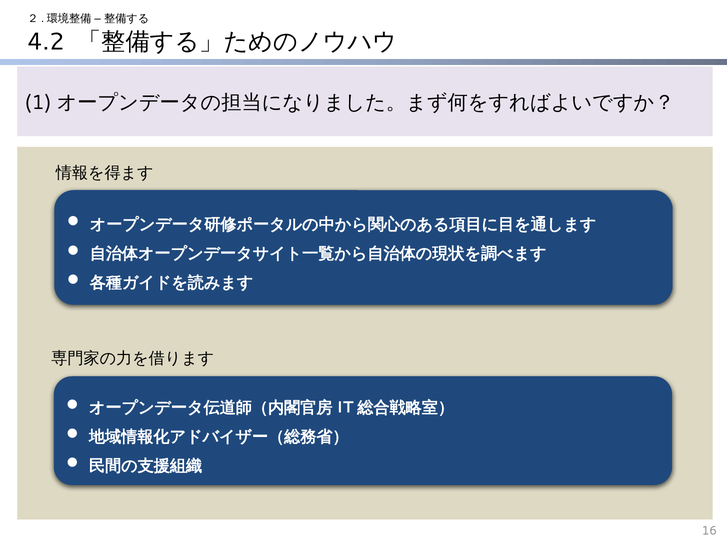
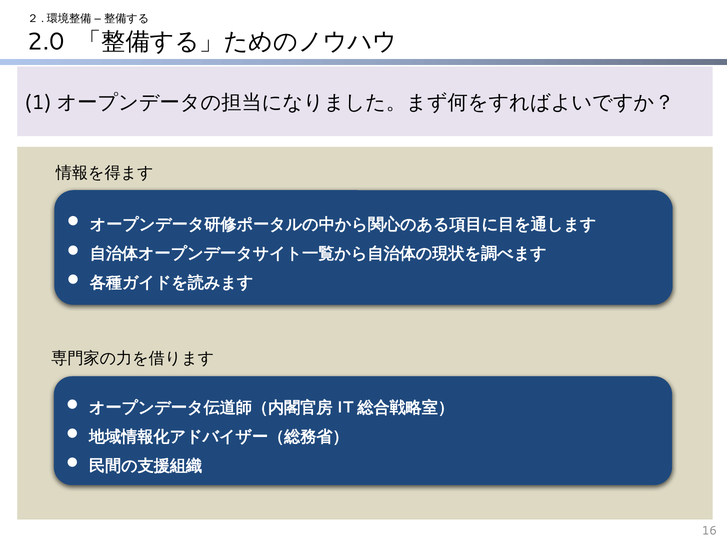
4.2: 4.2 -> 2.0
